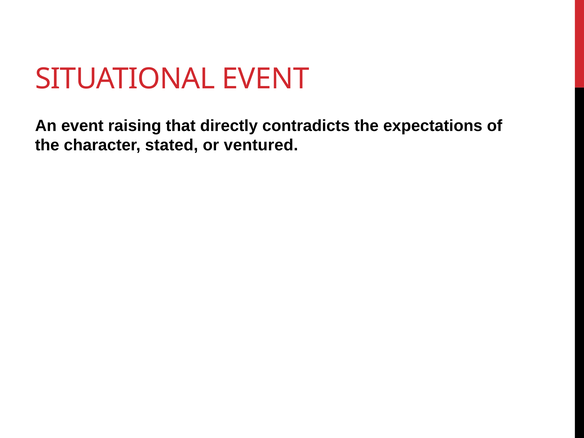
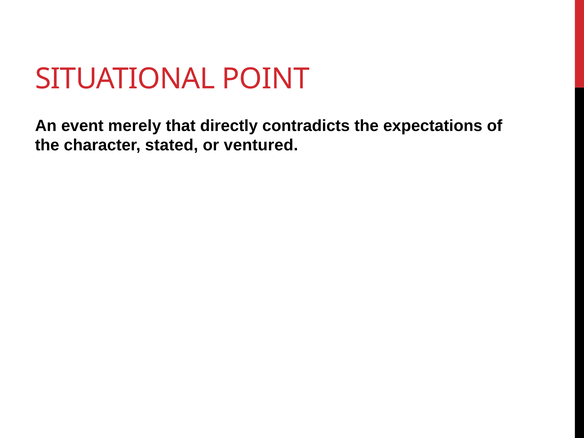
SITUATIONAL EVENT: EVENT -> POINT
raising: raising -> merely
